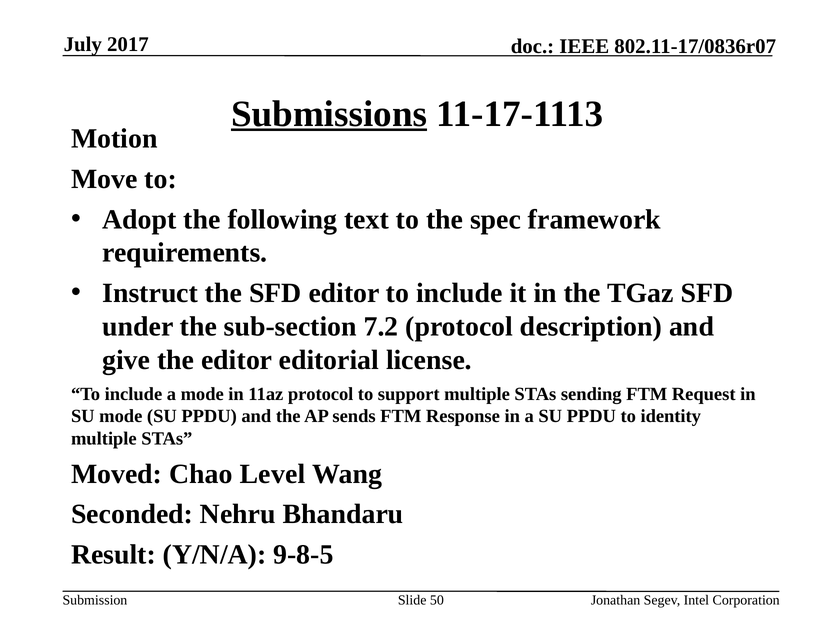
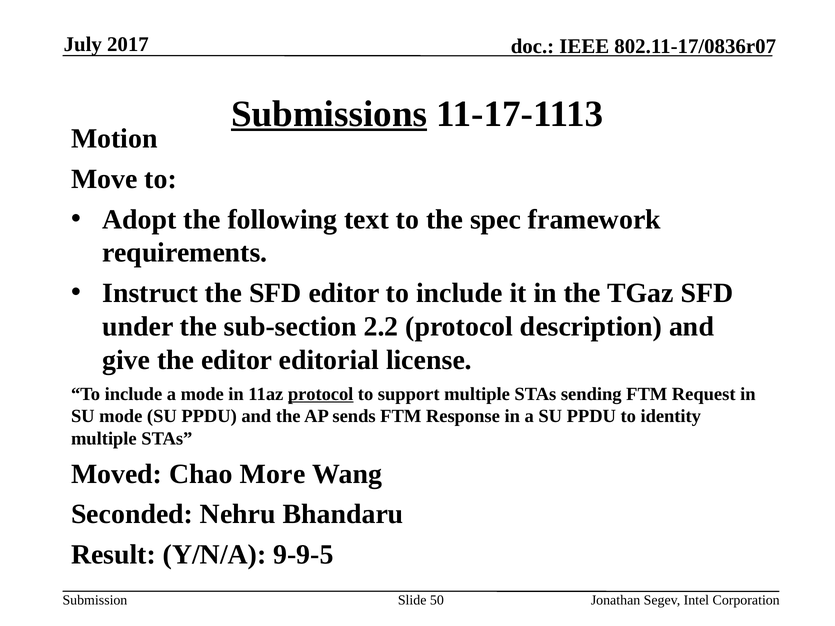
7.2: 7.2 -> 2.2
protocol at (321, 394) underline: none -> present
Level: Level -> More
9-8-5: 9-8-5 -> 9-9-5
